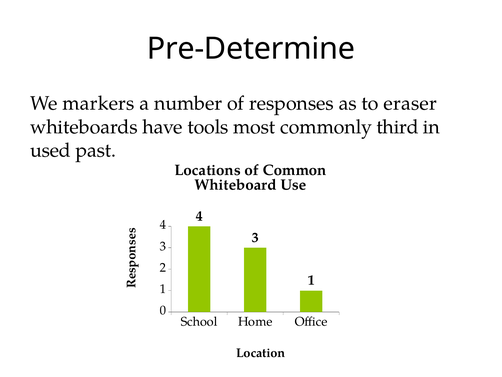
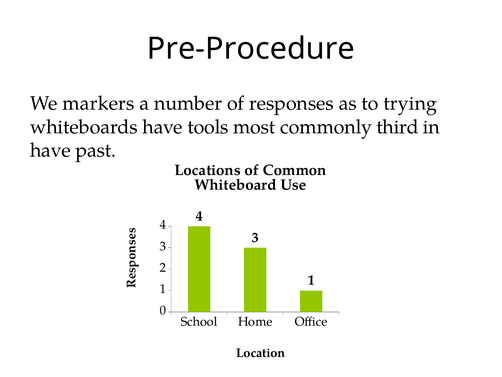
Pre-Determine: Pre-Determine -> Pre-Procedure
eraser: eraser -> trying
used at (50, 150): used -> have
